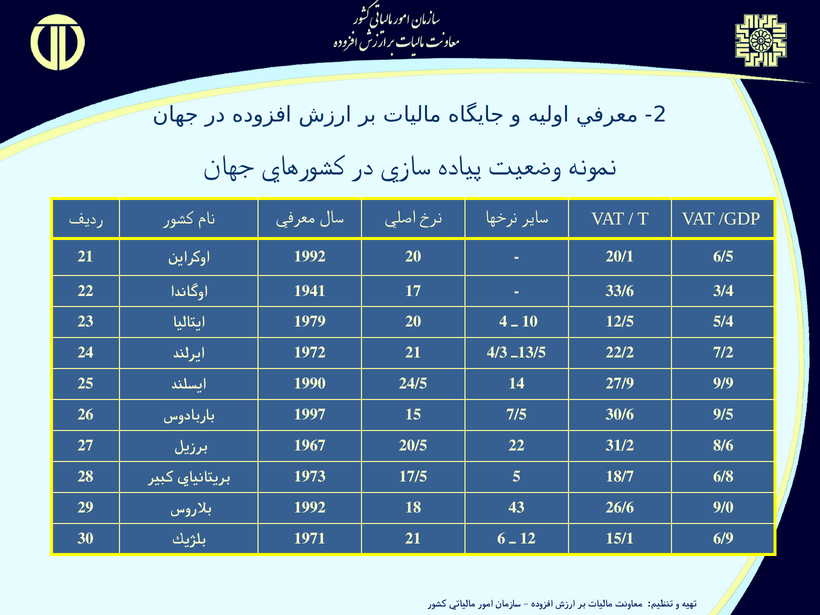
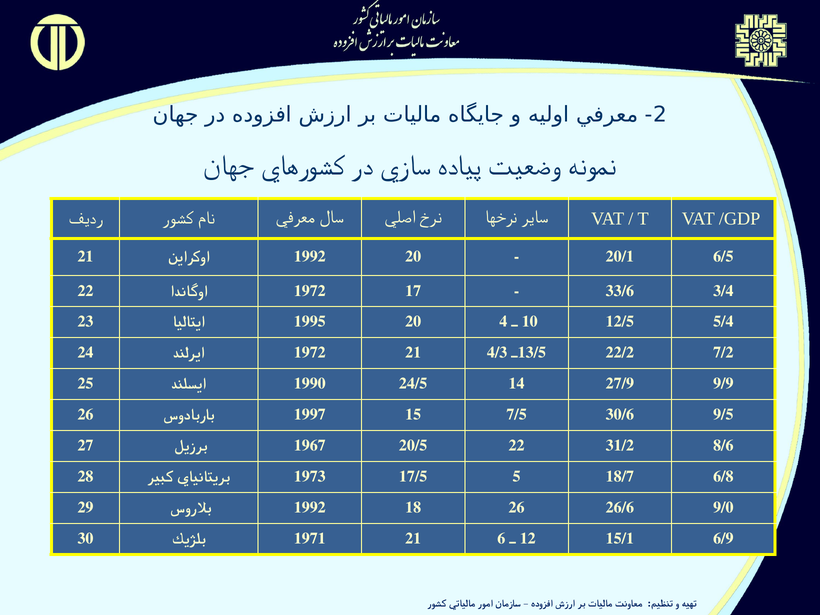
1941 at (310, 291): 1941 -> 1972
1979: 1979 -> 1995
18 43: 43 -> 26
